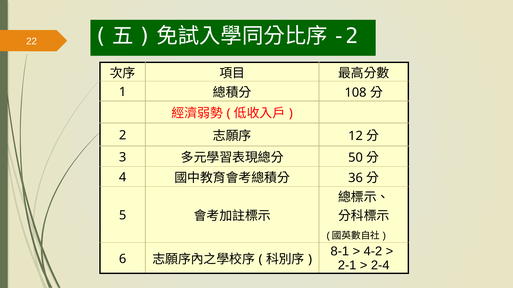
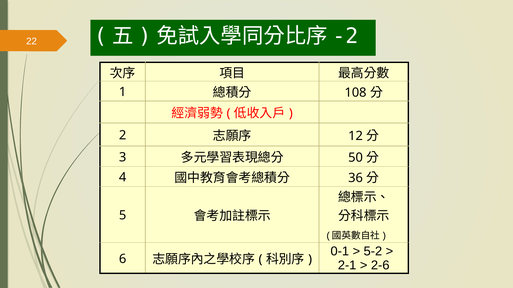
8-1: 8-1 -> 0-1
4-2: 4-2 -> 5-2
2-4: 2-4 -> 2-6
